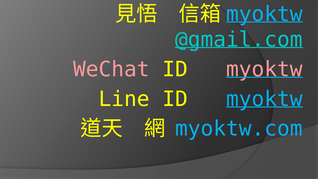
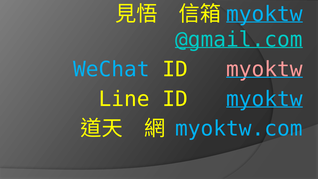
WeChat colour: pink -> light blue
